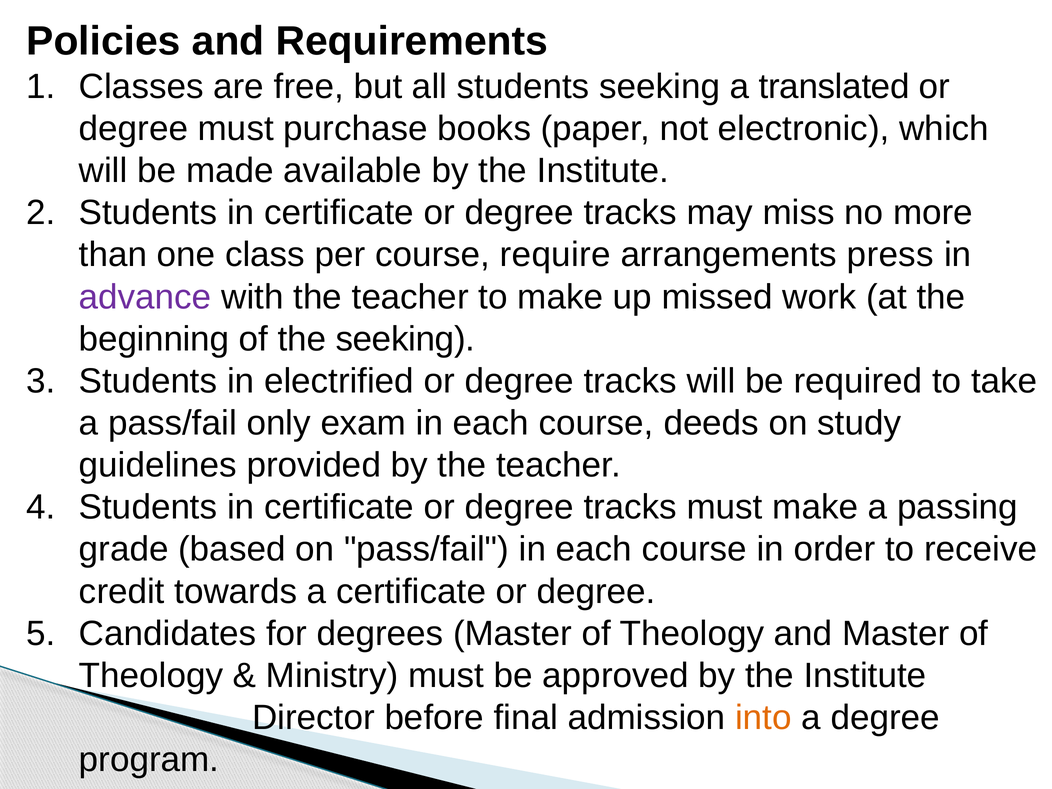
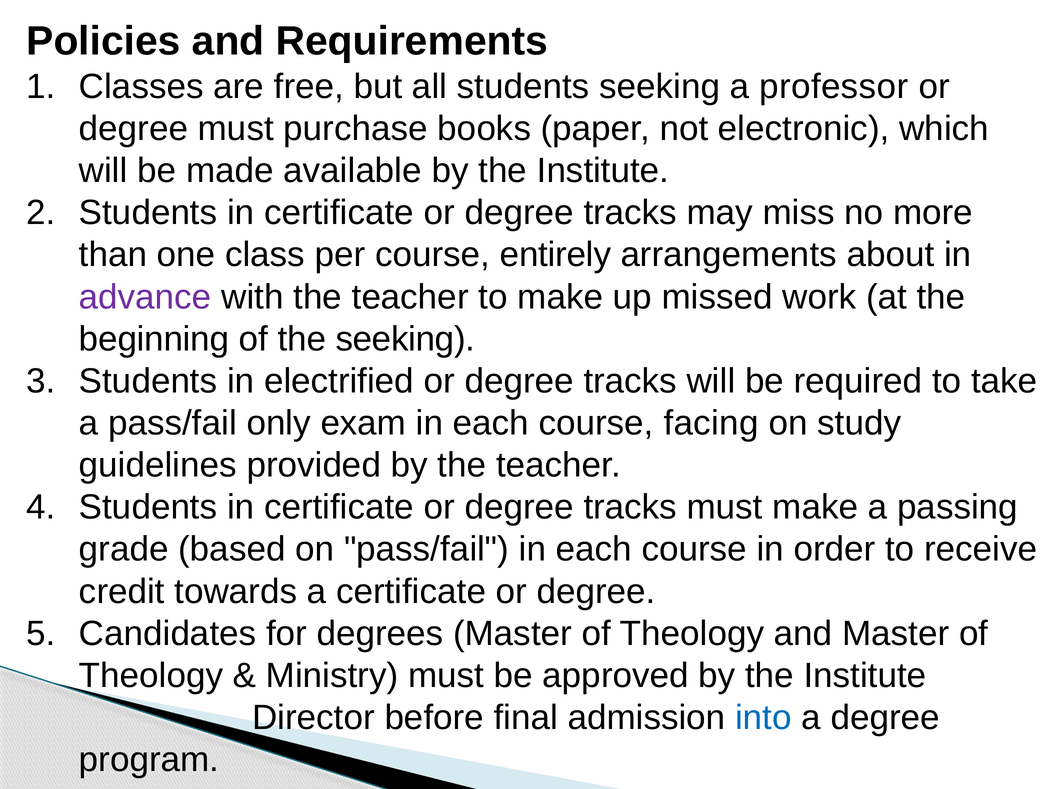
translated: translated -> professor
require: require -> entirely
press: press -> about
deeds: deeds -> facing
into colour: orange -> blue
